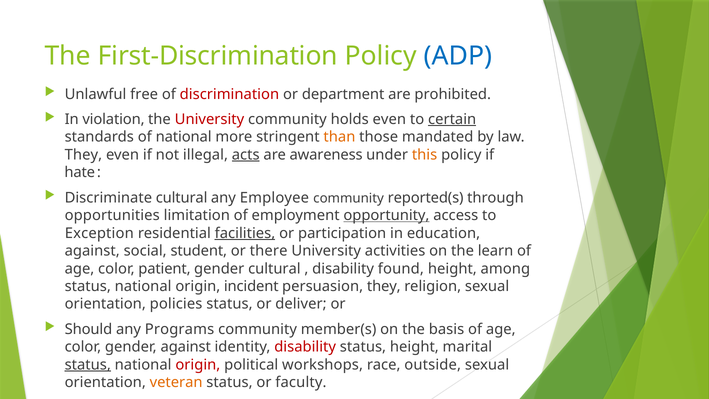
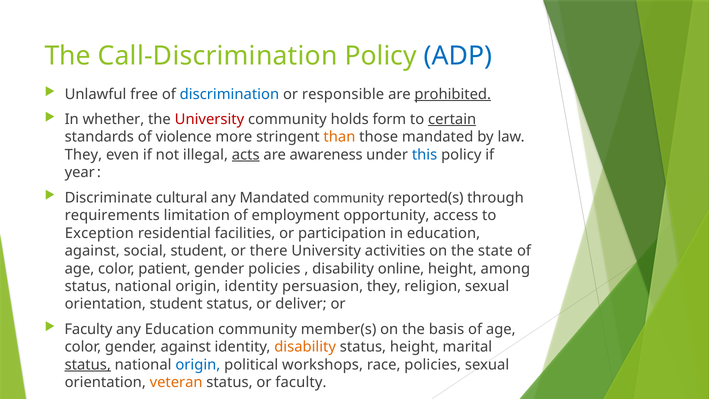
First-Discrimination: First-Discrimination -> Call-Discrimination
discrimination colour: red -> blue
department: department -> responsible
prohibited underline: none -> present
violation: violation -> whether
holds even: even -> form
of national: national -> violence
this colour: orange -> blue
hate: hate -> year
any Employee: Employee -> Mandated
opportunities: opportunities -> requirements
opportunity underline: present -> none
facilities underline: present -> none
learn: learn -> state
gender cultural: cultural -> policies
found: found -> online
origin incident: incident -> identity
orientation policies: policies -> student
Should at (88, 329): Should -> Faculty
any Programs: Programs -> Education
disability at (305, 347) colour: red -> orange
origin at (198, 365) colour: red -> blue
race outside: outside -> policies
